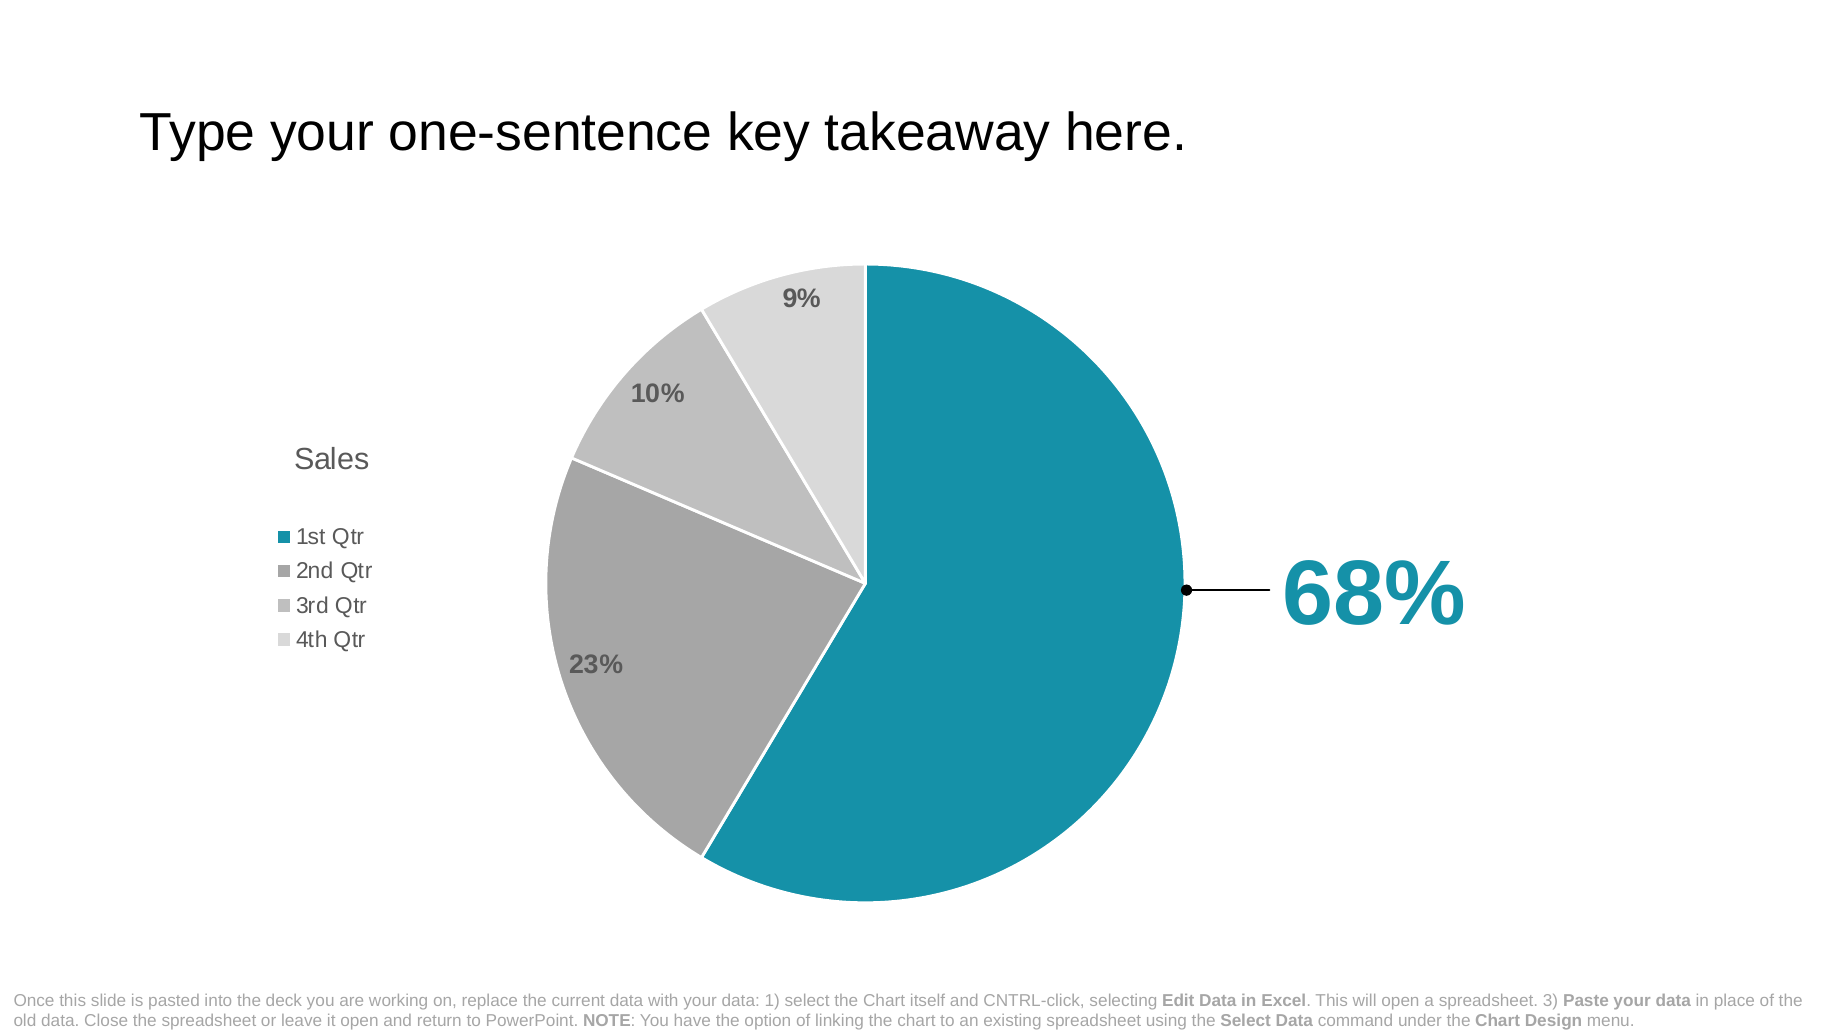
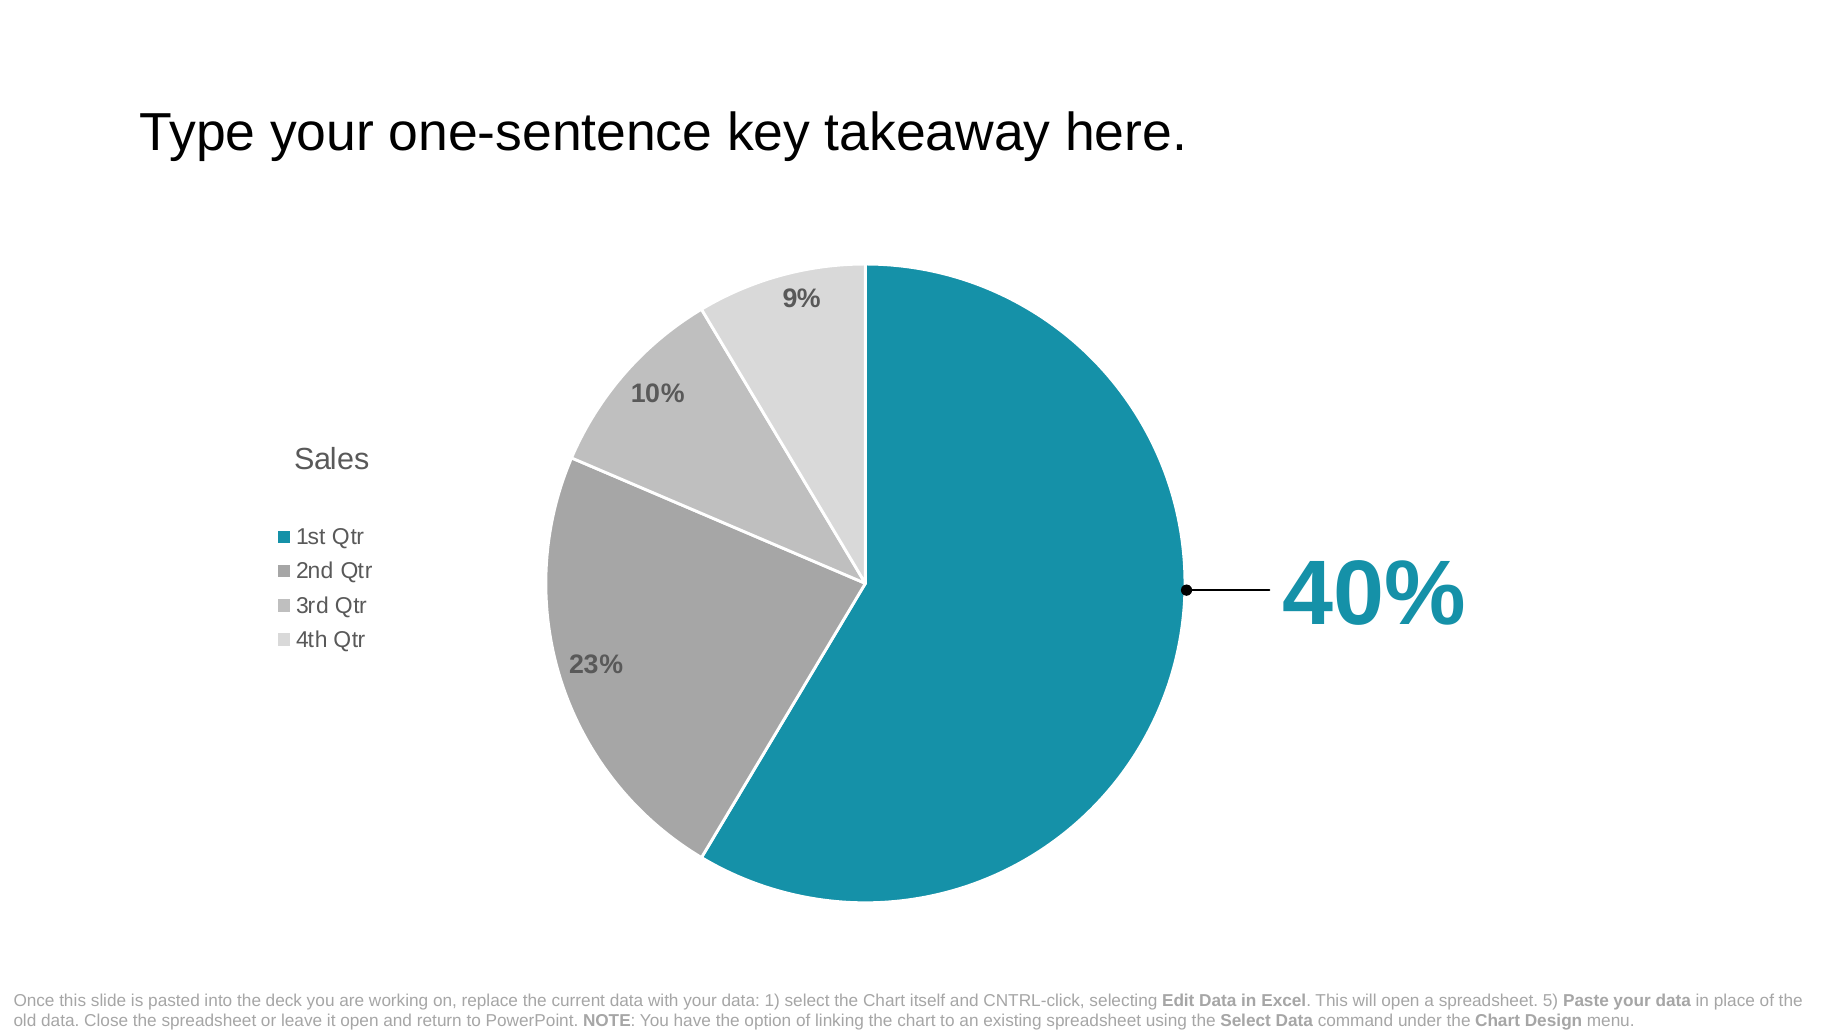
68%: 68% -> 40%
3: 3 -> 5
